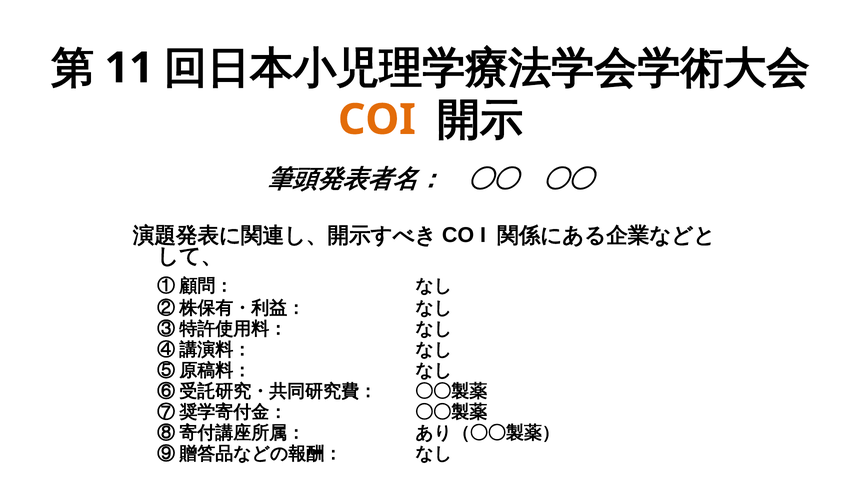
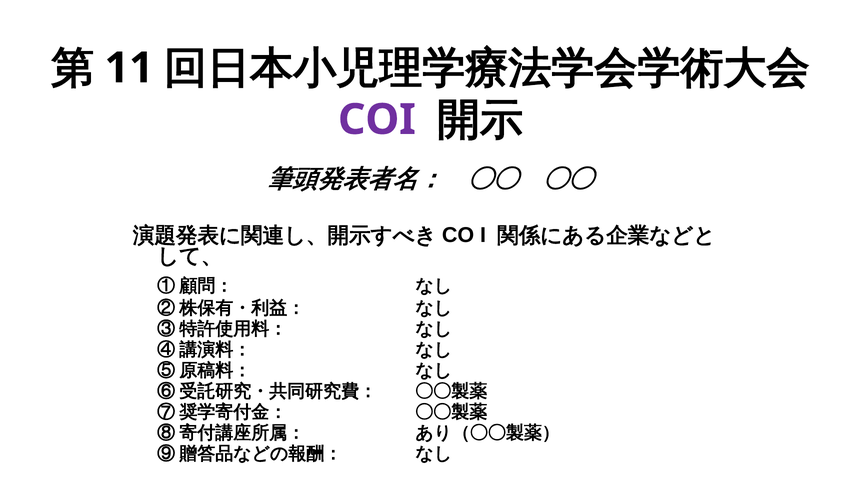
COI colour: orange -> purple
